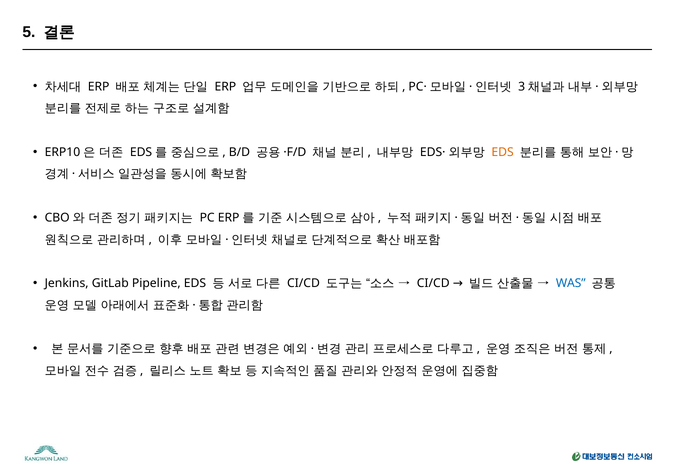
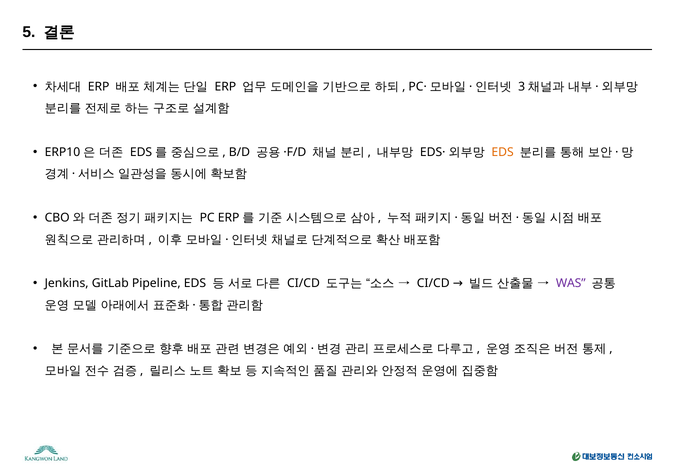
WAS colour: blue -> purple
